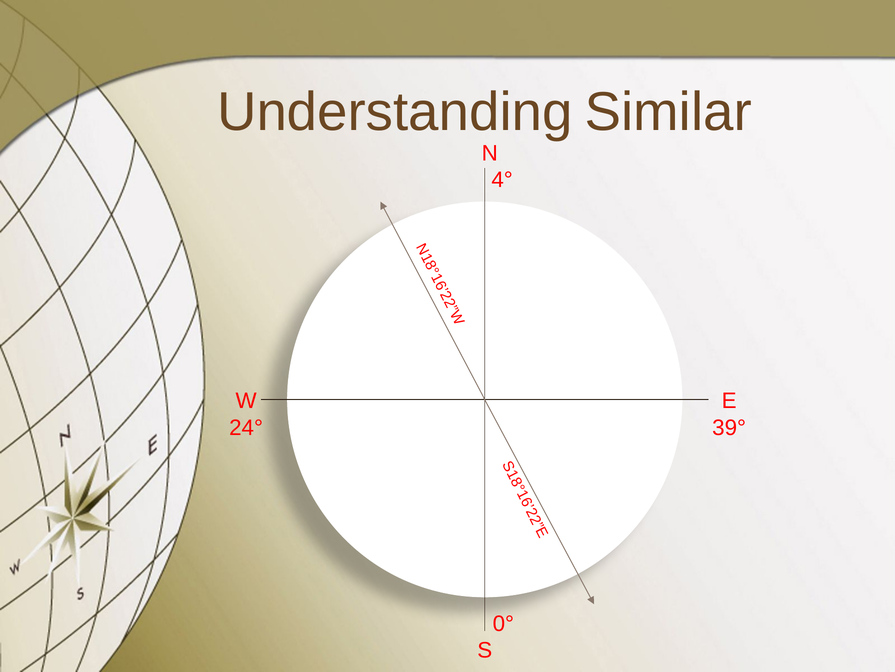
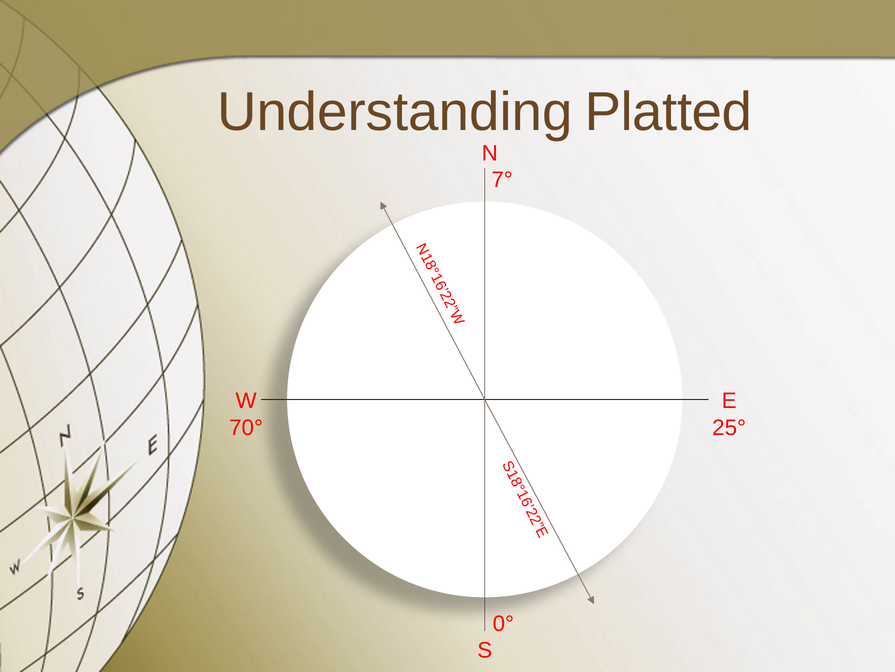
Similar: Similar -> Platted
4°: 4° -> 7°
24°: 24° -> 70°
39°: 39° -> 25°
